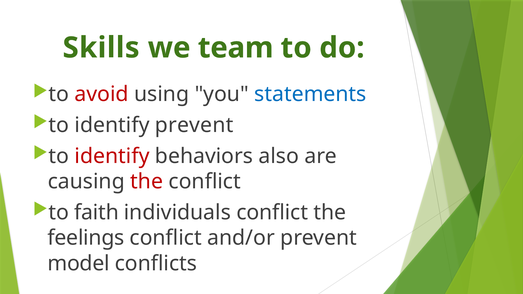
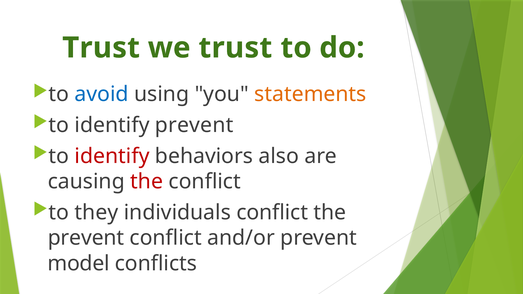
Skills at (101, 48): Skills -> Trust
we team: team -> trust
avoid colour: red -> blue
statements colour: blue -> orange
faith: faith -> they
feelings at (86, 238): feelings -> prevent
